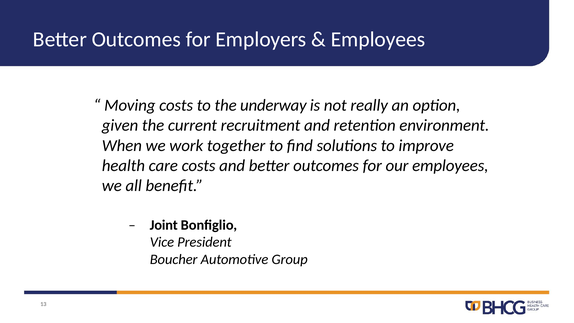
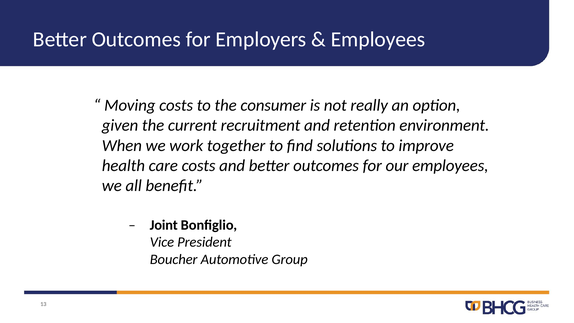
underway: underway -> consumer
